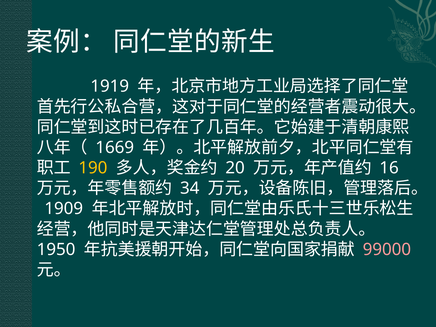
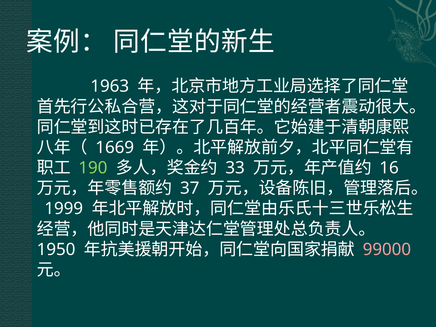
1919: 1919 -> 1963
190 colour: yellow -> light green
20: 20 -> 33
34: 34 -> 37
1909: 1909 -> 1999
